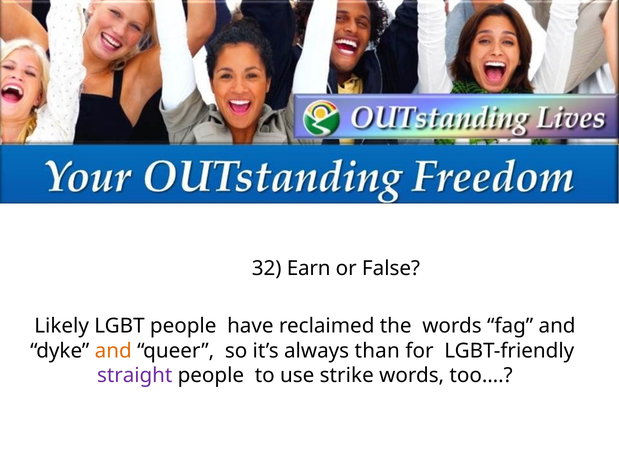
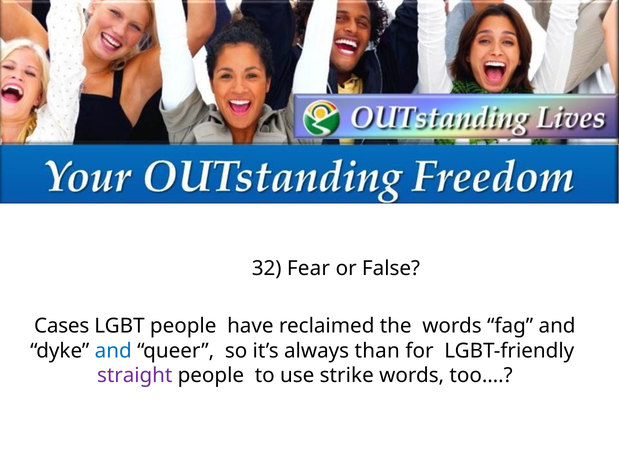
Earn: Earn -> Fear
Likely: Likely -> Cases
and at (113, 351) colour: orange -> blue
